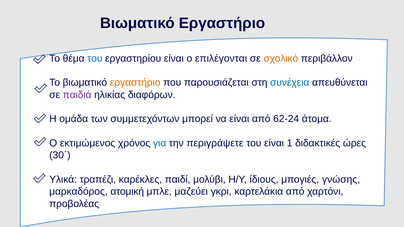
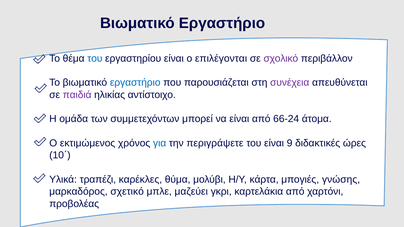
σχολικό colour: orange -> purple
εργαστήριο at (135, 83) colour: orange -> blue
συνέχεια colour: blue -> purple
διαφόρων: διαφόρων -> αντίστοιχο
62-24: 62-24 -> 66-24
1: 1 -> 9
30΄: 30΄ -> 10΄
παιδί: παιδί -> θύμα
ίδιους: ίδιους -> κάρτα
ατομική: ατομική -> σχετικό
